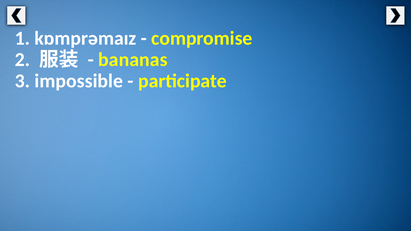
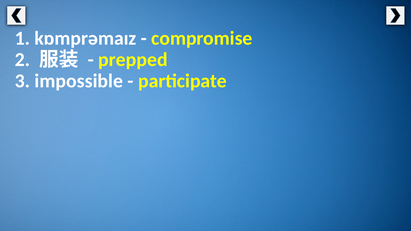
bananas: bananas -> prepped
